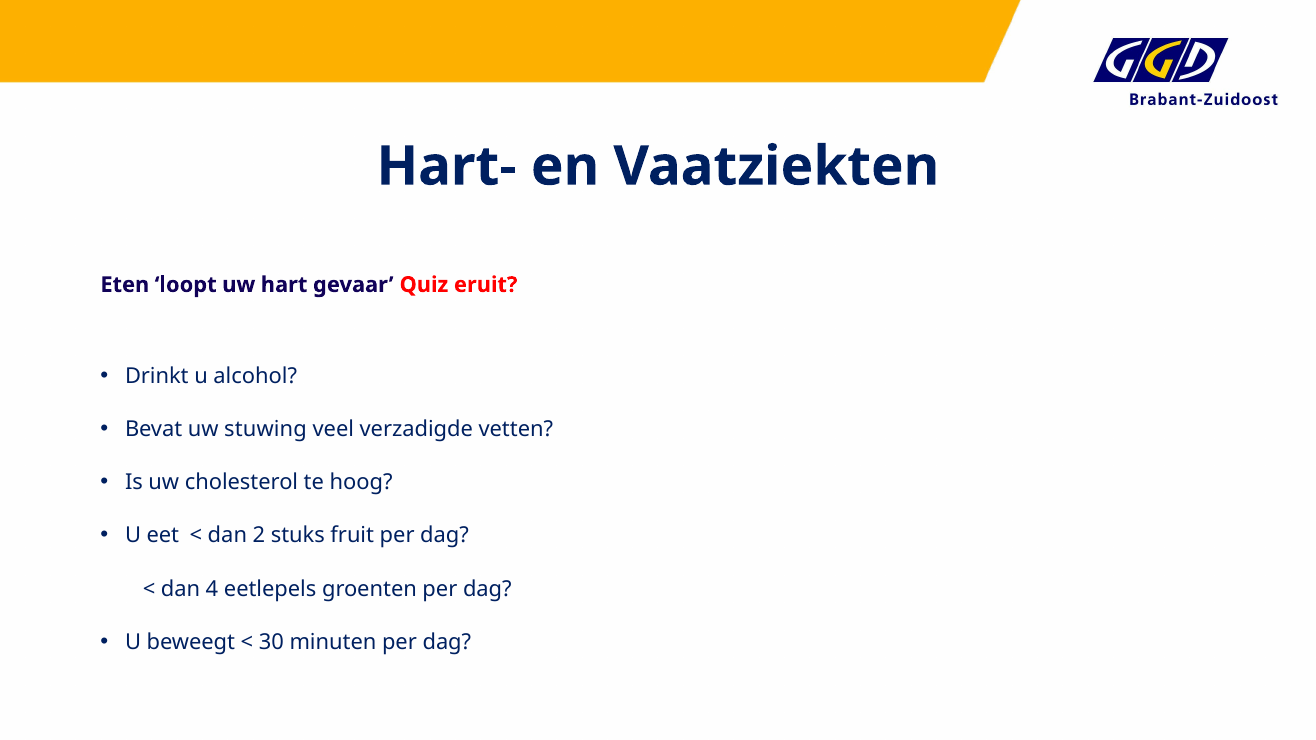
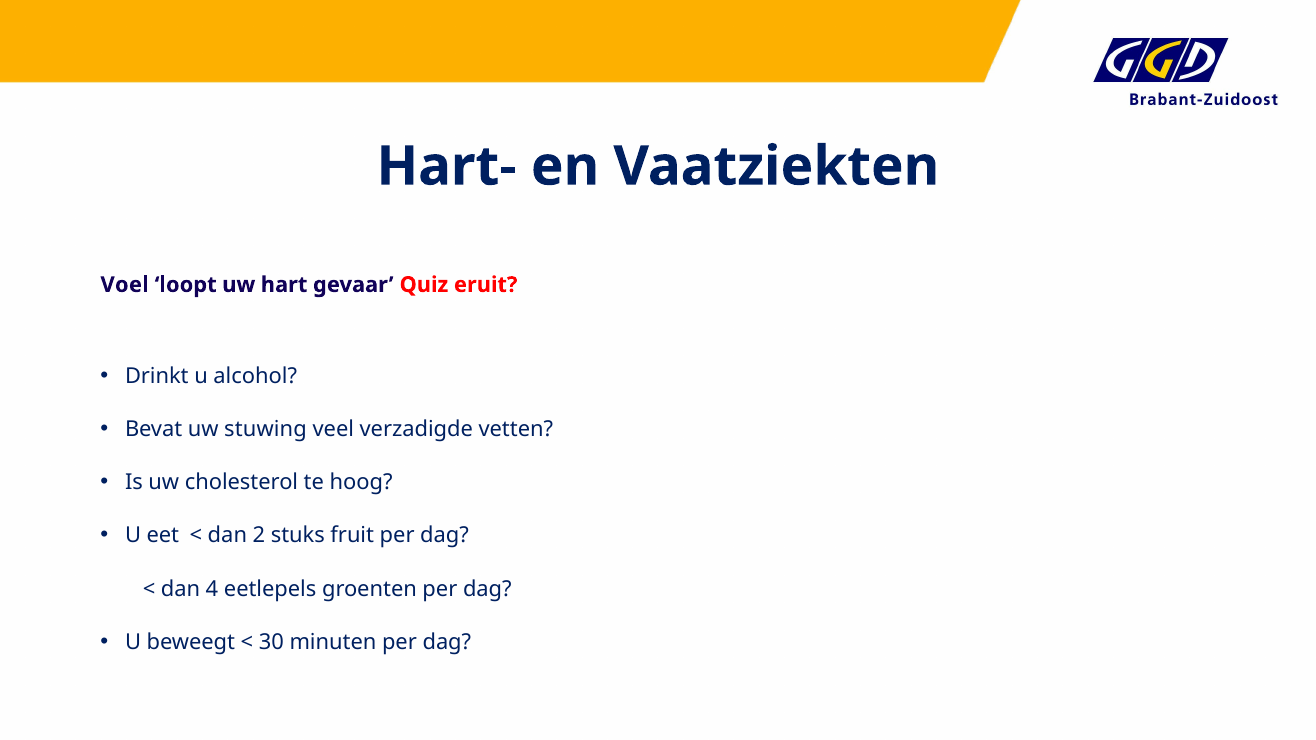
Eten: Eten -> Voel
